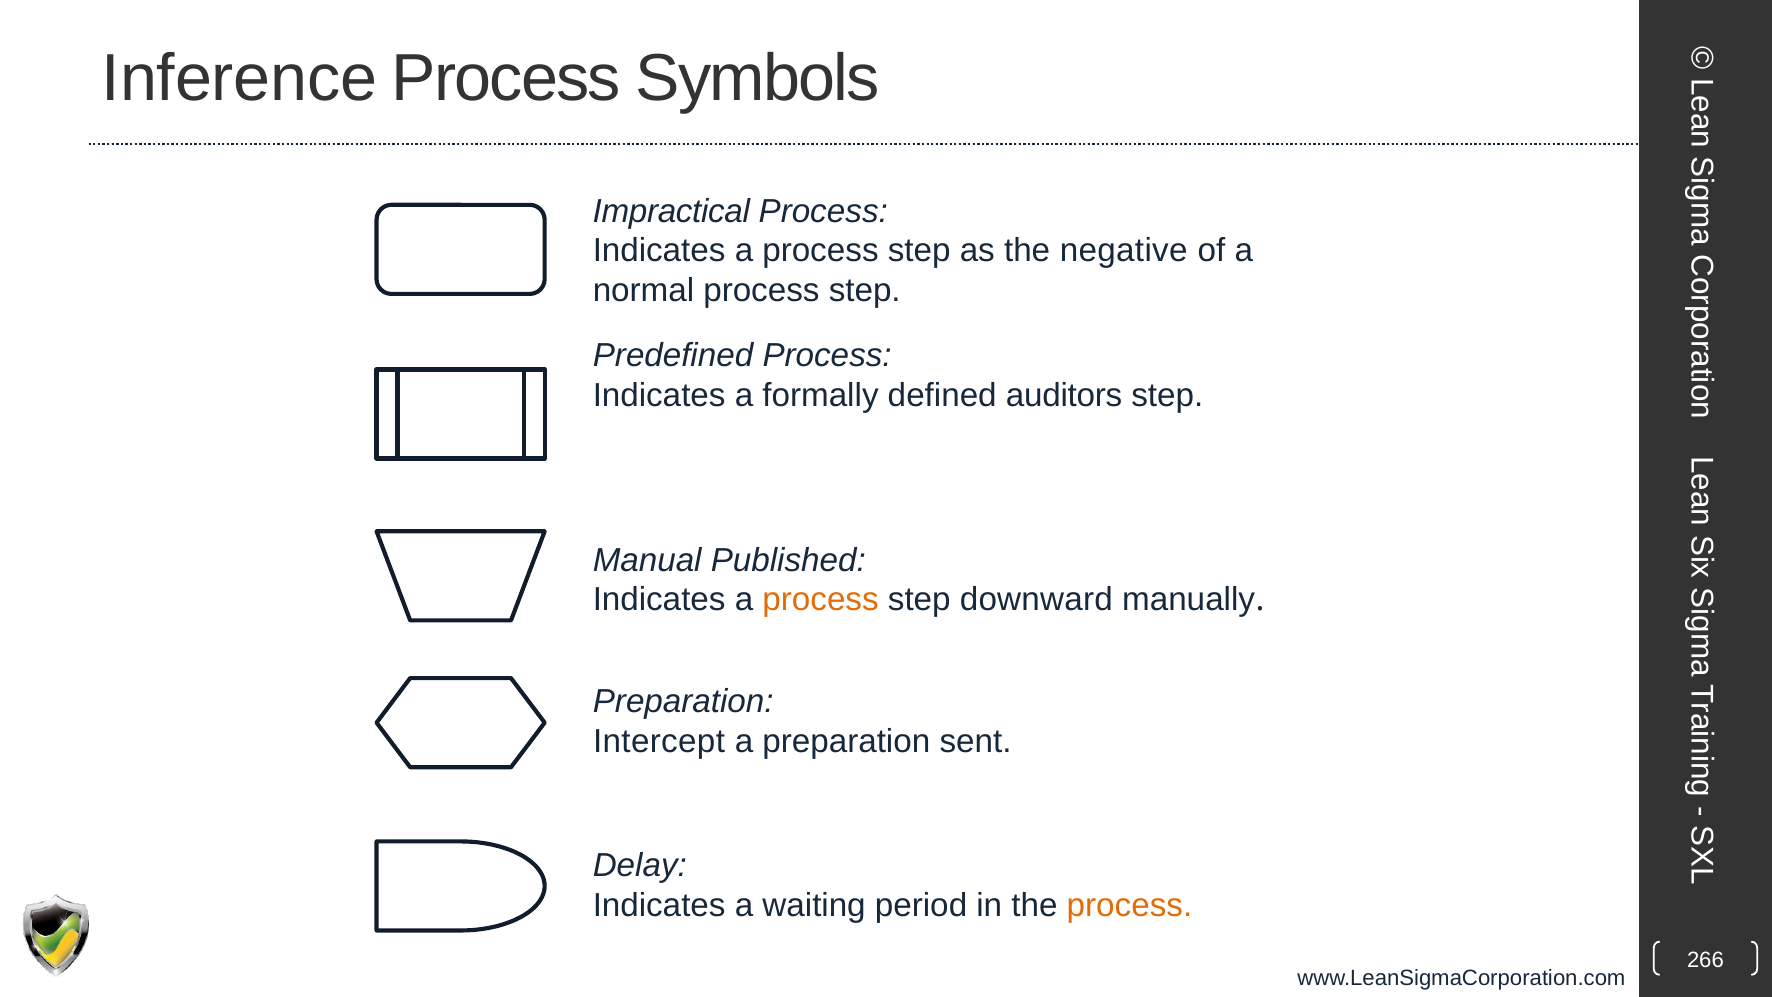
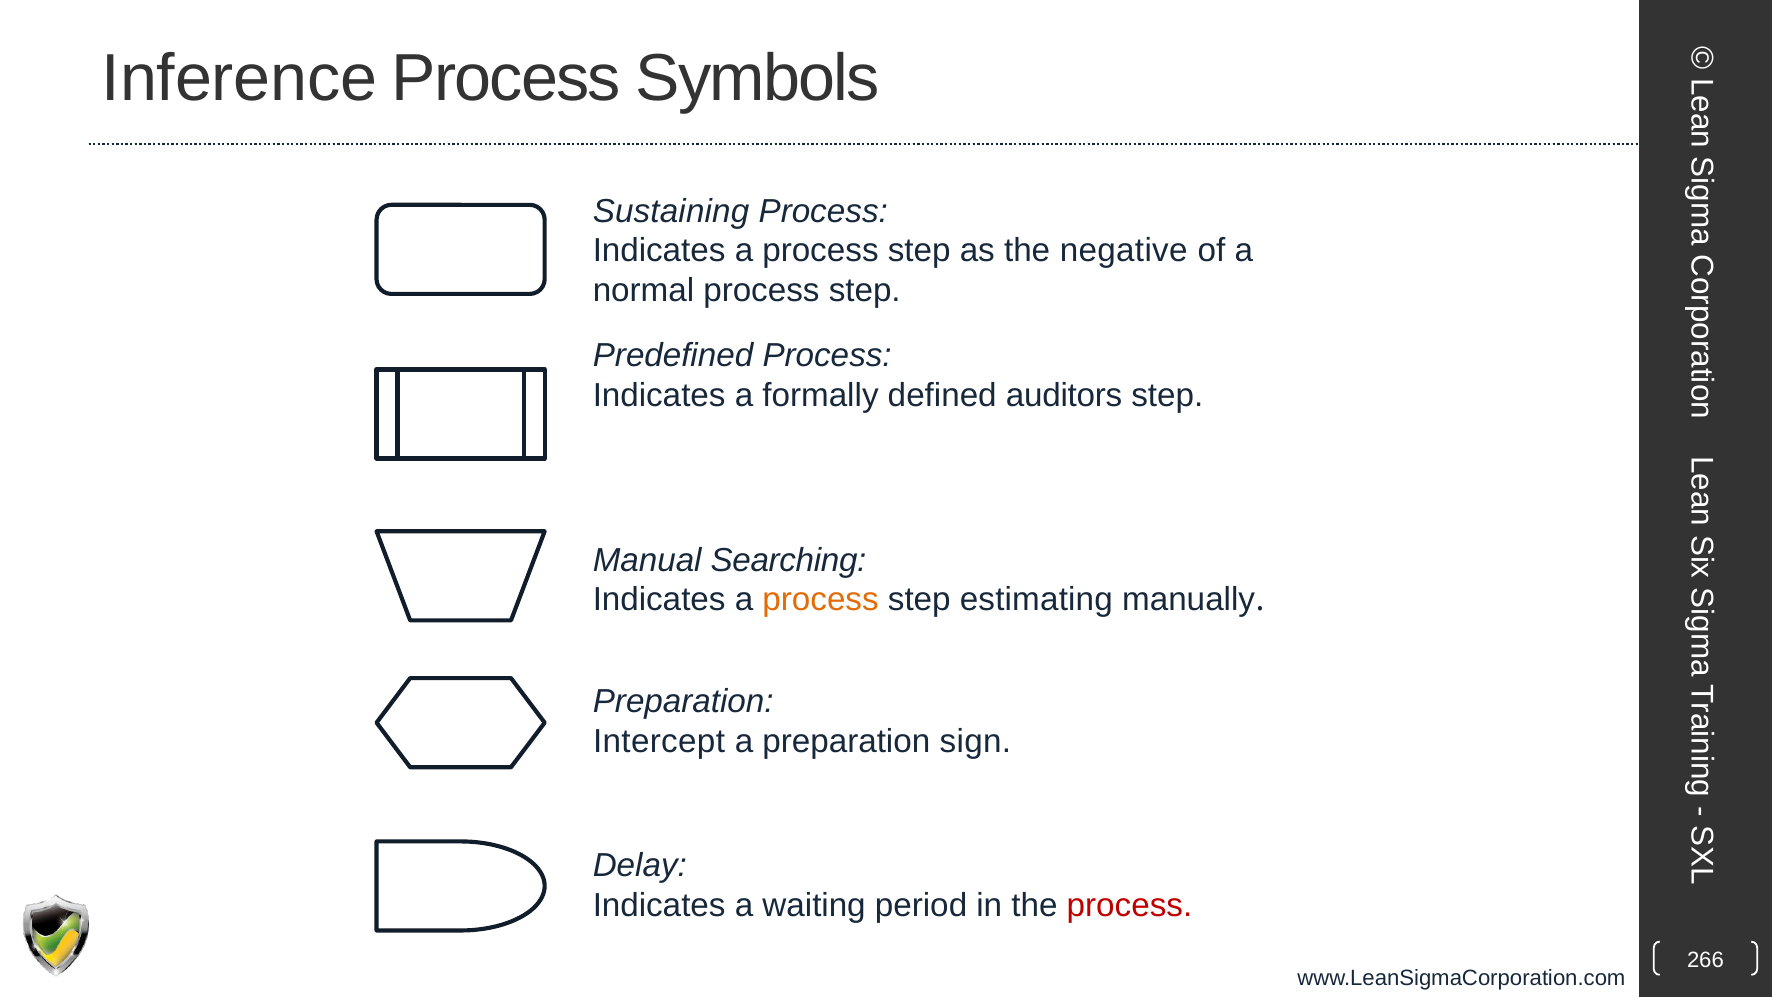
Impractical: Impractical -> Sustaining
Published: Published -> Searching
downward: downward -> estimating
sent: sent -> sign
process at (1129, 905) colour: orange -> red
